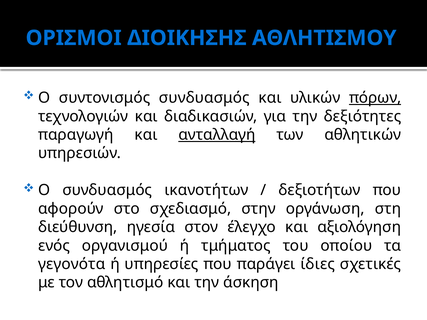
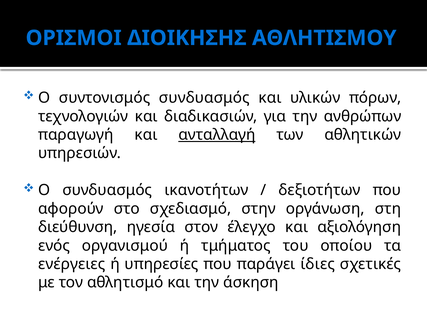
πόρων underline: present -> none
δεξιότητες: δεξιότητες -> ανθρώπων
γεγονότα: γεγονότα -> ενέργειες
